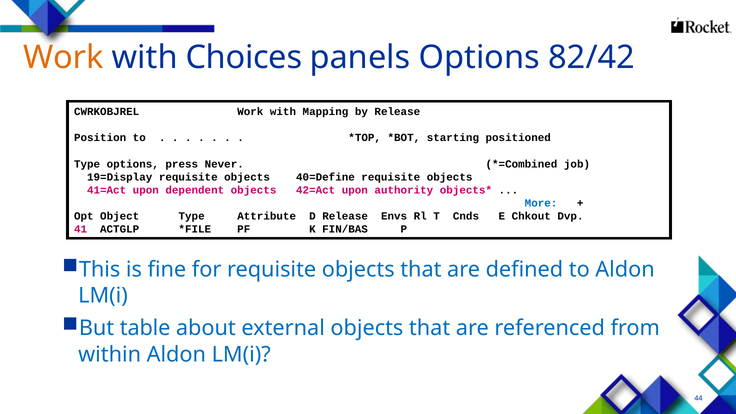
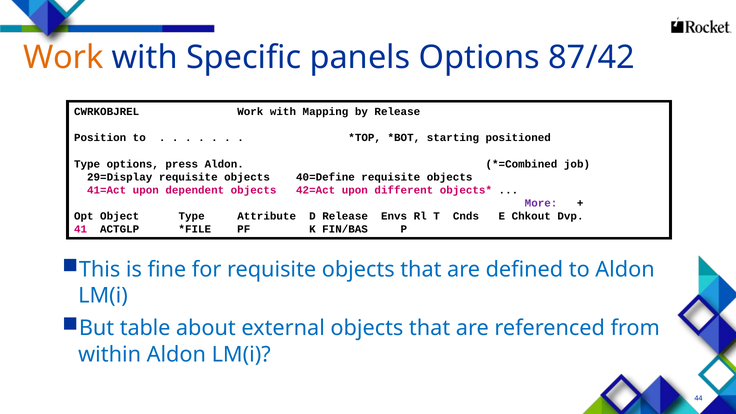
Choices: Choices -> Specific
82/42: 82/42 -> 87/42
press Never: Never -> Aldon
19=Display: 19=Display -> 29=Display
authority: authority -> different
More colour: blue -> purple
